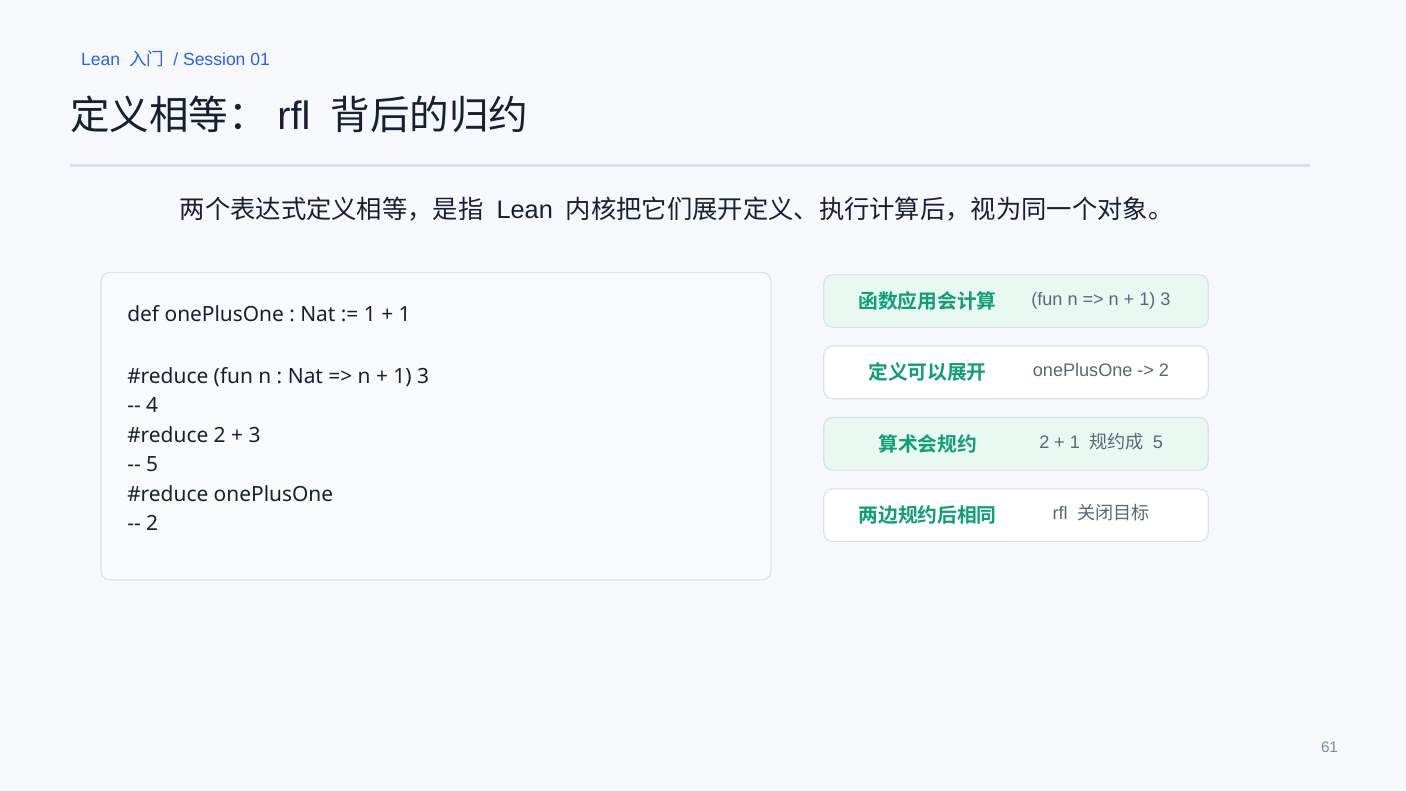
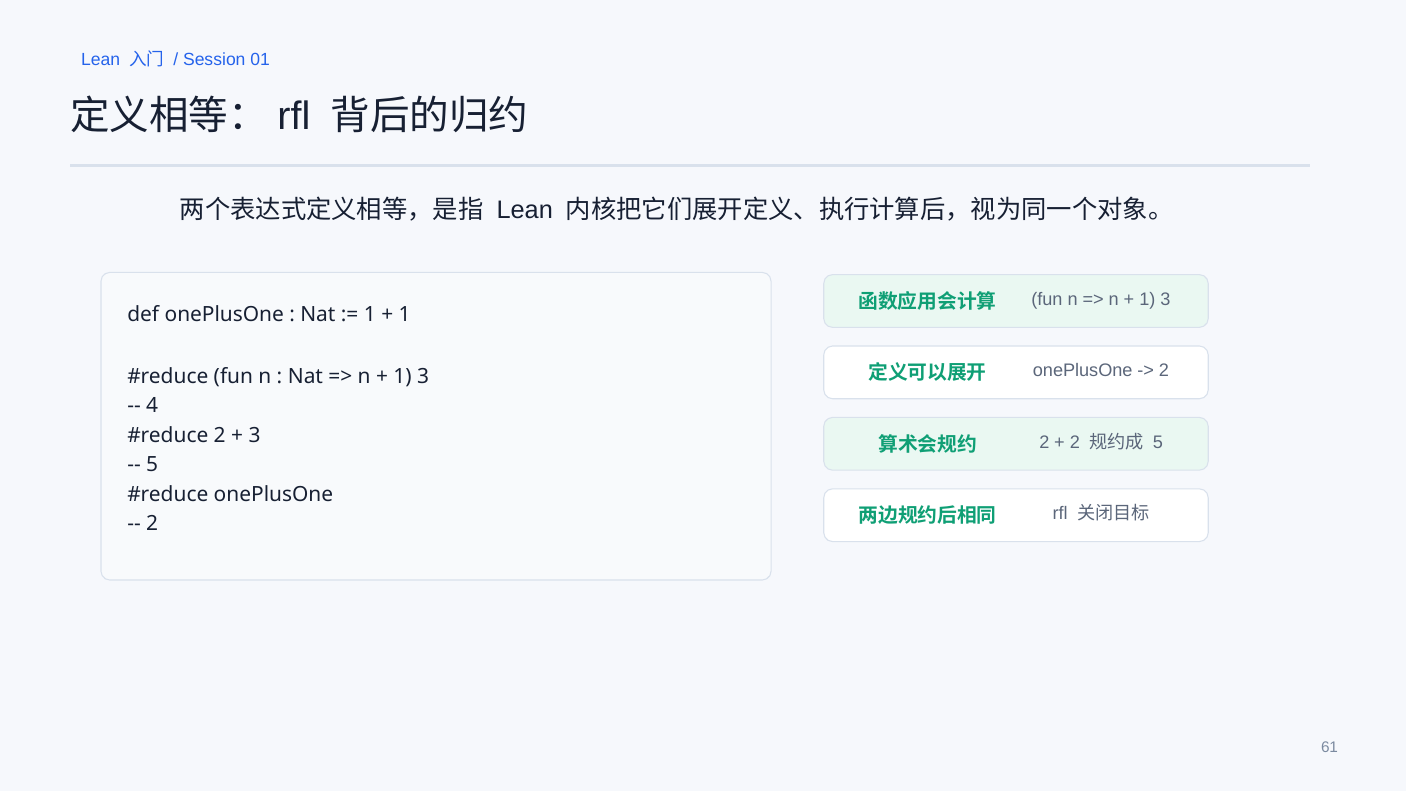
1 at (1075, 442): 1 -> 2
